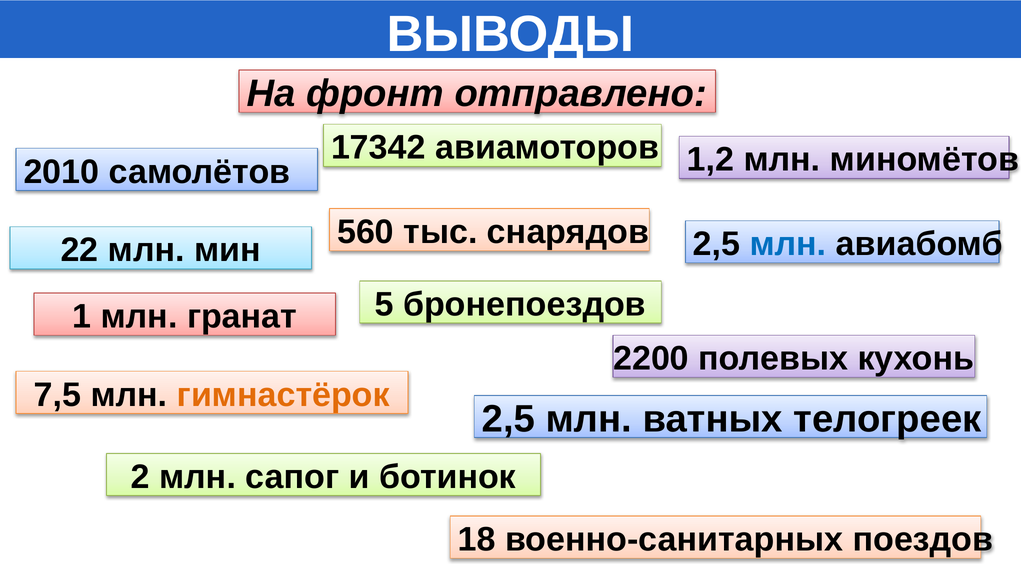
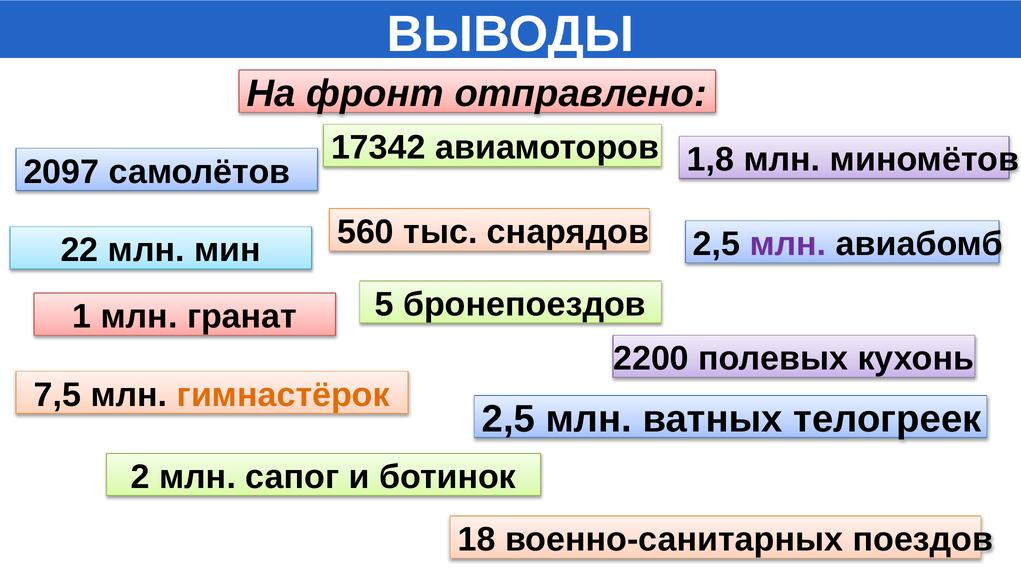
1,2: 1,2 -> 1,8
2010: 2010 -> 2097
млн at (788, 244) colour: blue -> purple
